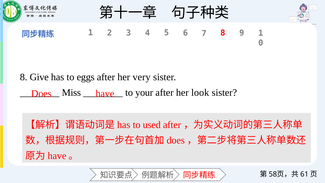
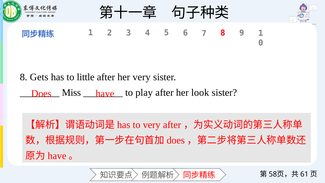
Give: Give -> Gets
eggs: eggs -> little
your: your -> play
to used: used -> very
